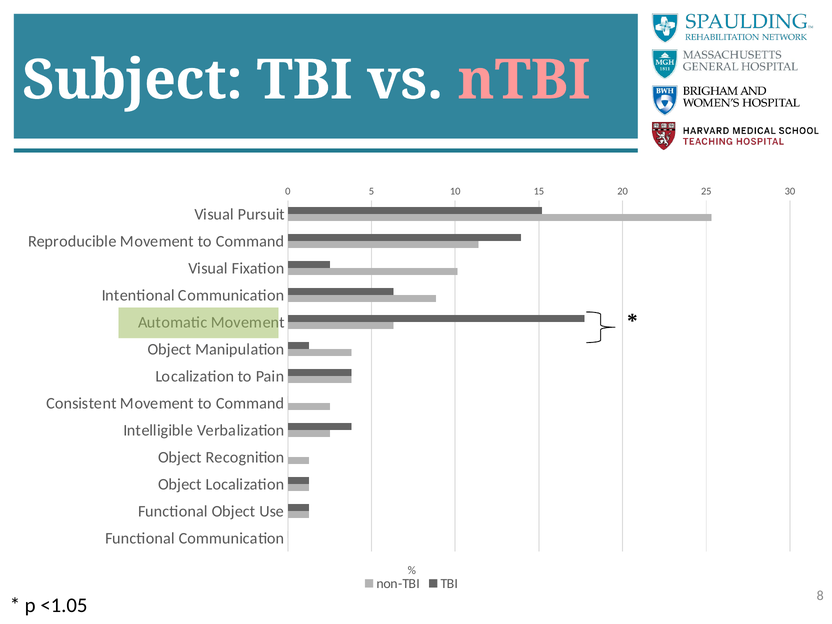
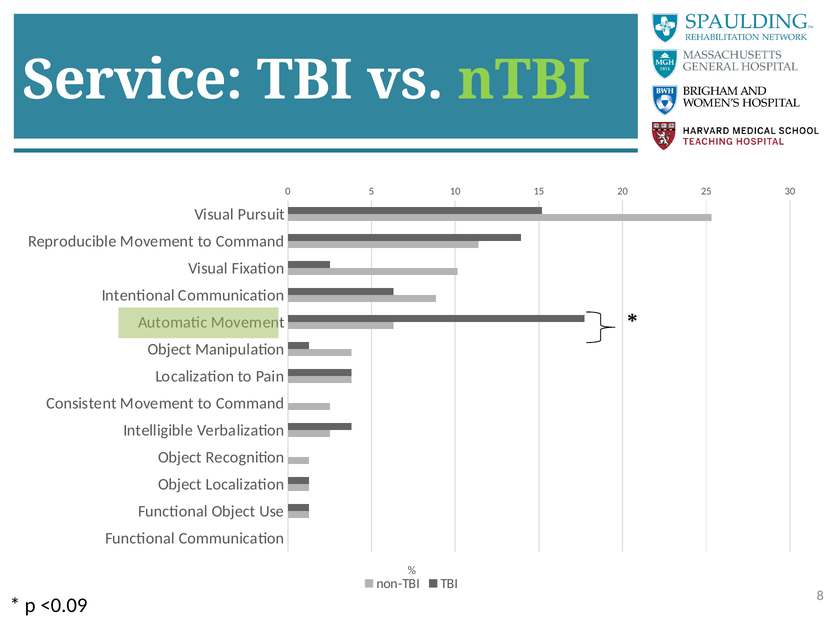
Subject: Subject -> Service
nTBI colour: pink -> light green
<1.05: <1.05 -> <0.09
